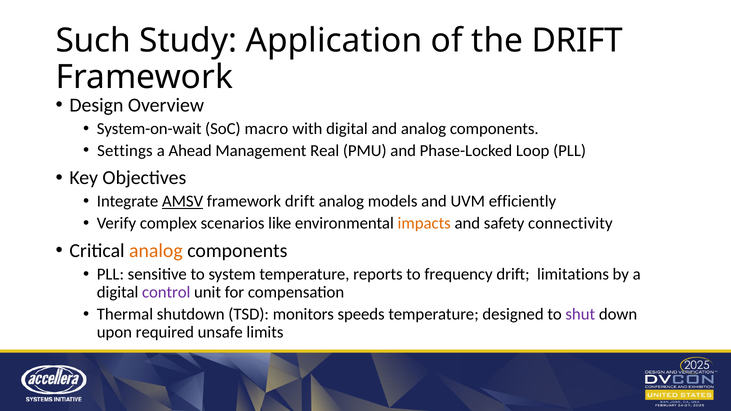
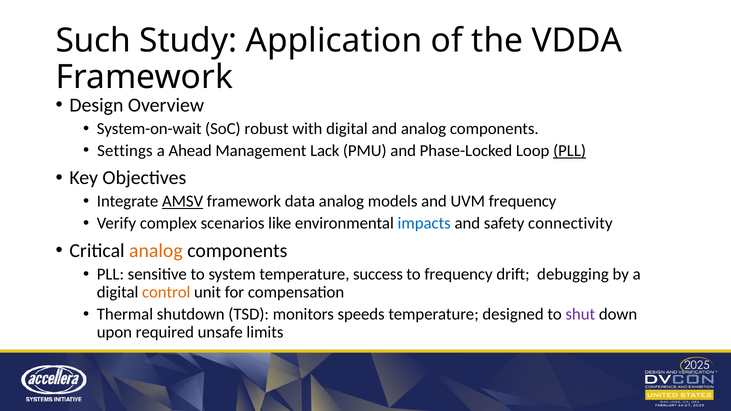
the DRIFT: DRIFT -> VDDA
macro: macro -> robust
Real: Real -> Lack
PLL at (570, 151) underline: none -> present
framework drift: drift -> data
UVM efficiently: efficiently -> frequency
impacts colour: orange -> blue
reports: reports -> success
limitations: limitations -> debugging
control colour: purple -> orange
